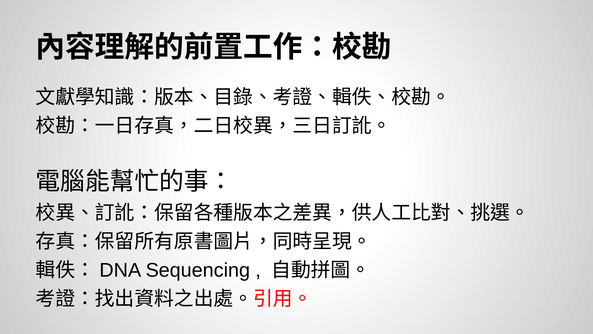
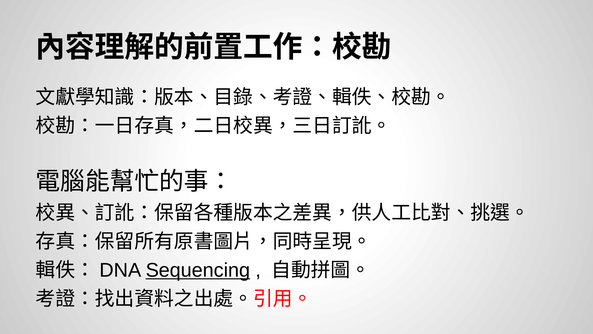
Sequencing underline: none -> present
